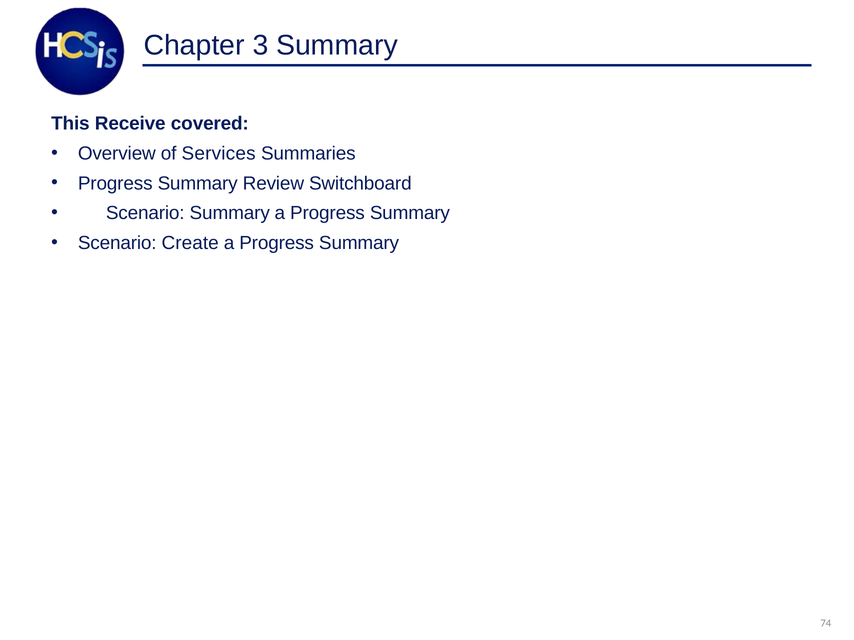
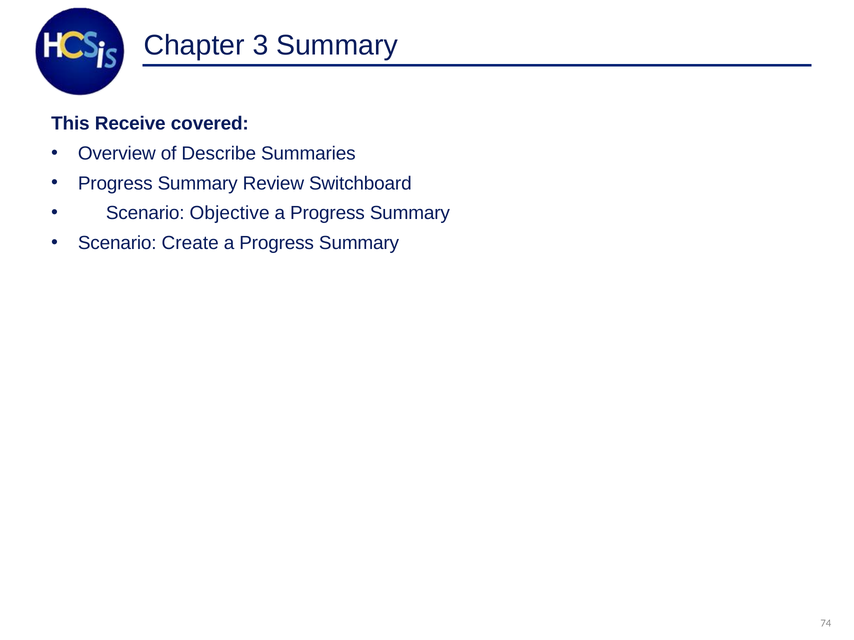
Services: Services -> Describe
Scenario Summary: Summary -> Objective
